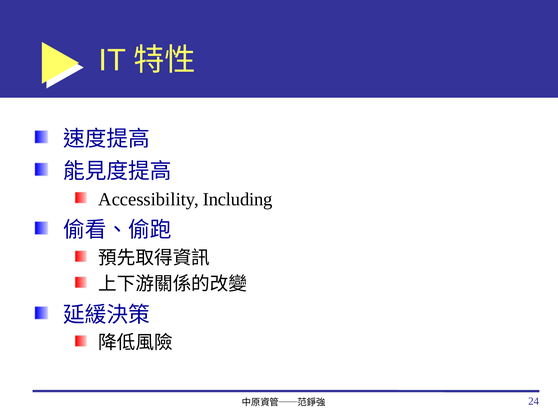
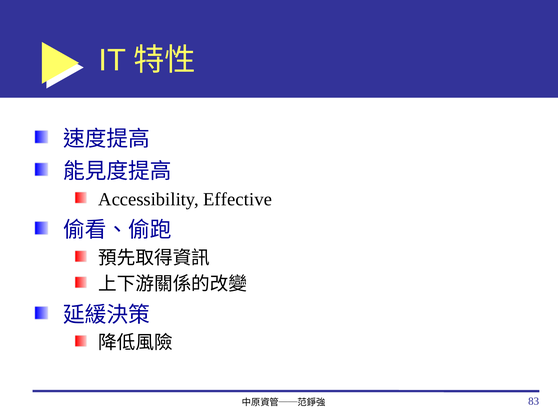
Including: Including -> Effective
24: 24 -> 83
